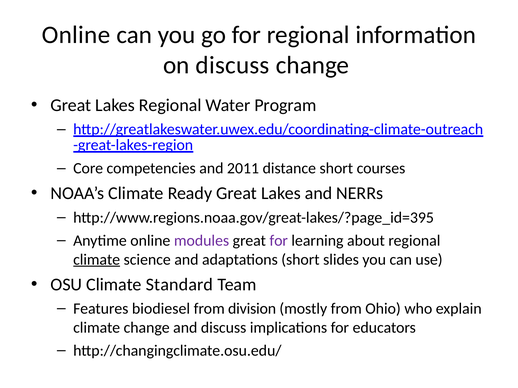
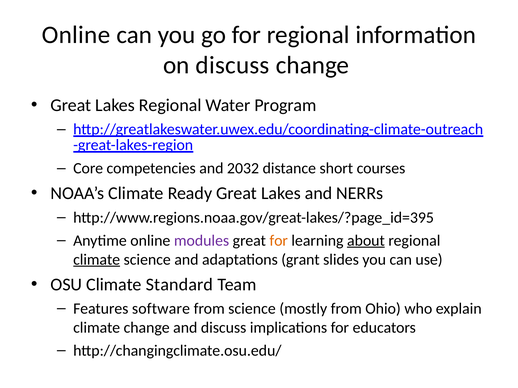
2011: 2011 -> 2032
for at (279, 241) colour: purple -> orange
about underline: none -> present
adaptations short: short -> grant
biodiesel: biodiesel -> software
from division: division -> science
